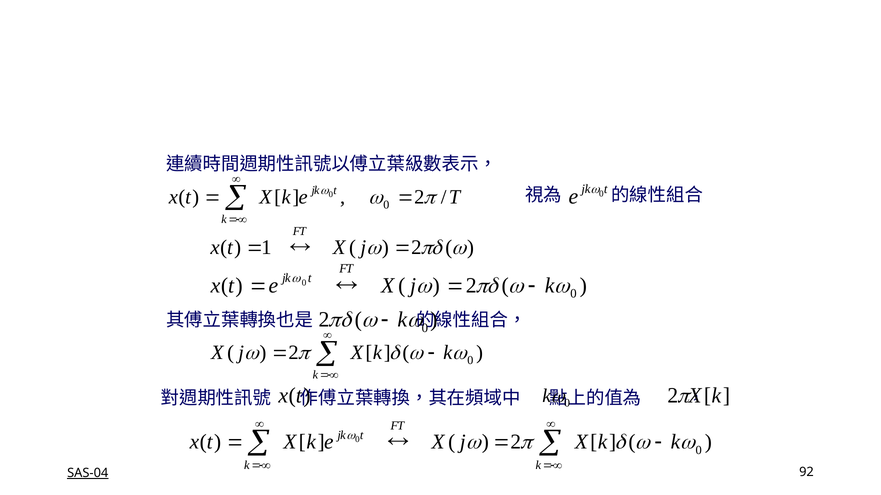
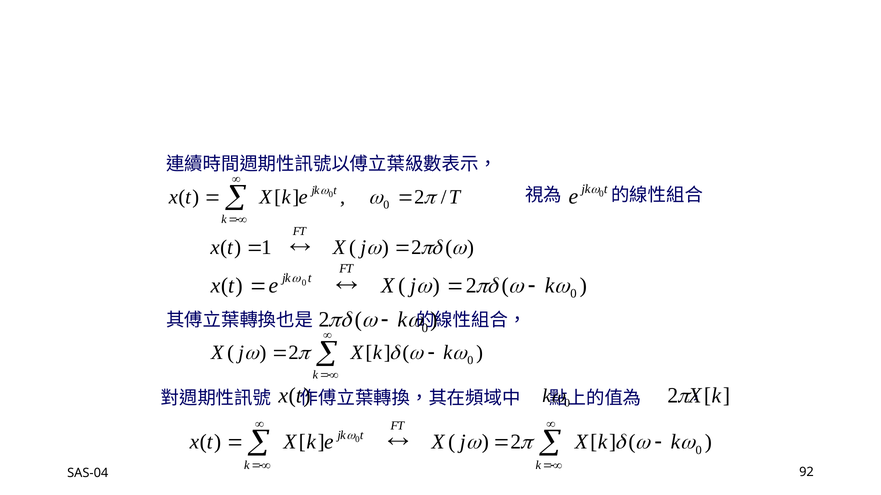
SAS-04 underline: present -> none
